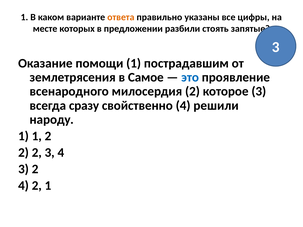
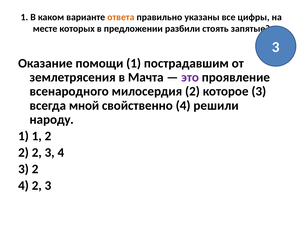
Самое: Самое -> Мачта
это colour: blue -> purple
сразу: сразу -> мной
4 2 1: 1 -> 3
